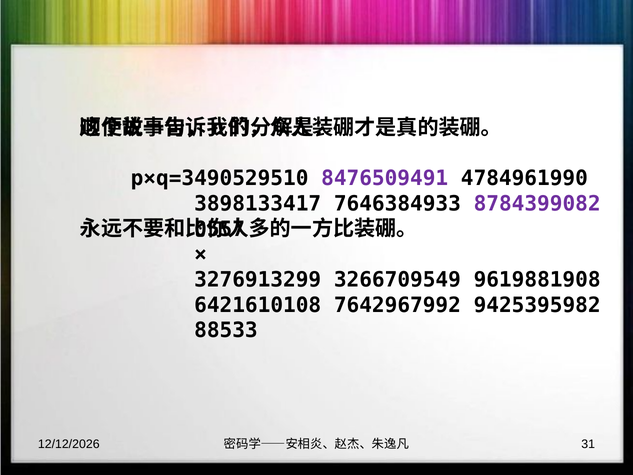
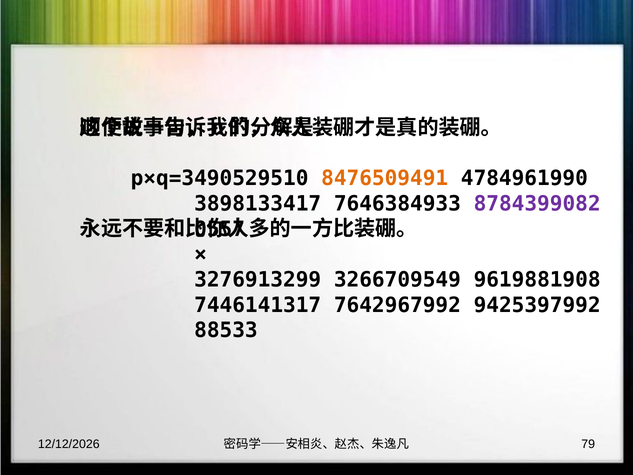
8476509491 colour: purple -> orange
6421610108: 6421610108 -> 7446141317
9425395982: 9425395982 -> 9425397992
31: 31 -> 79
